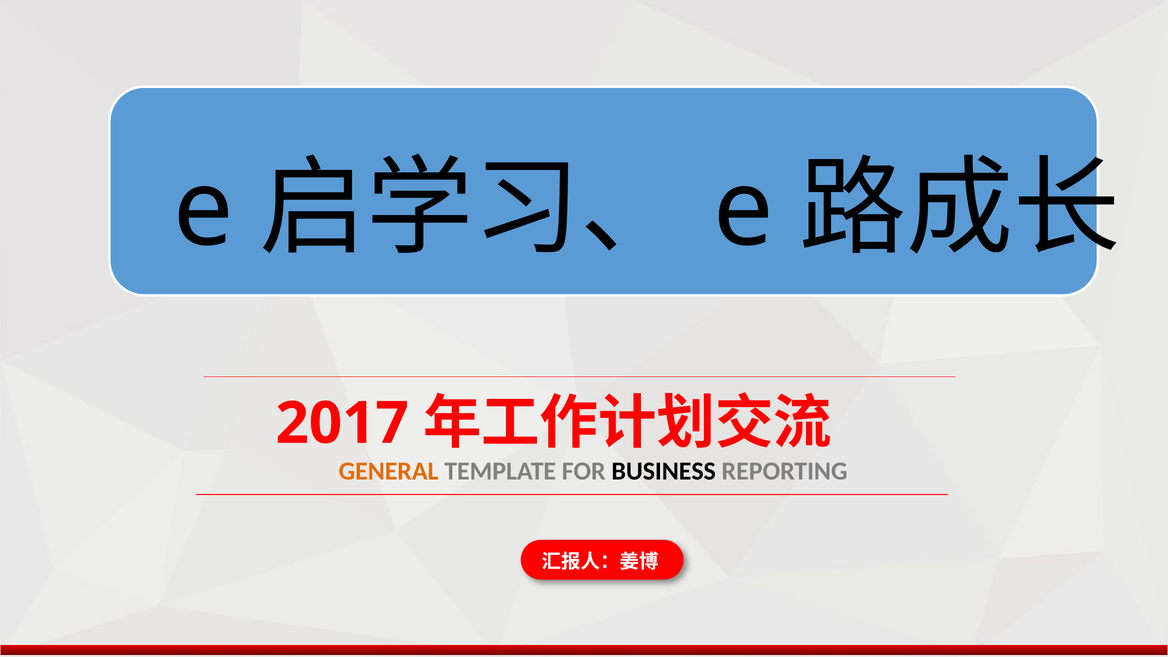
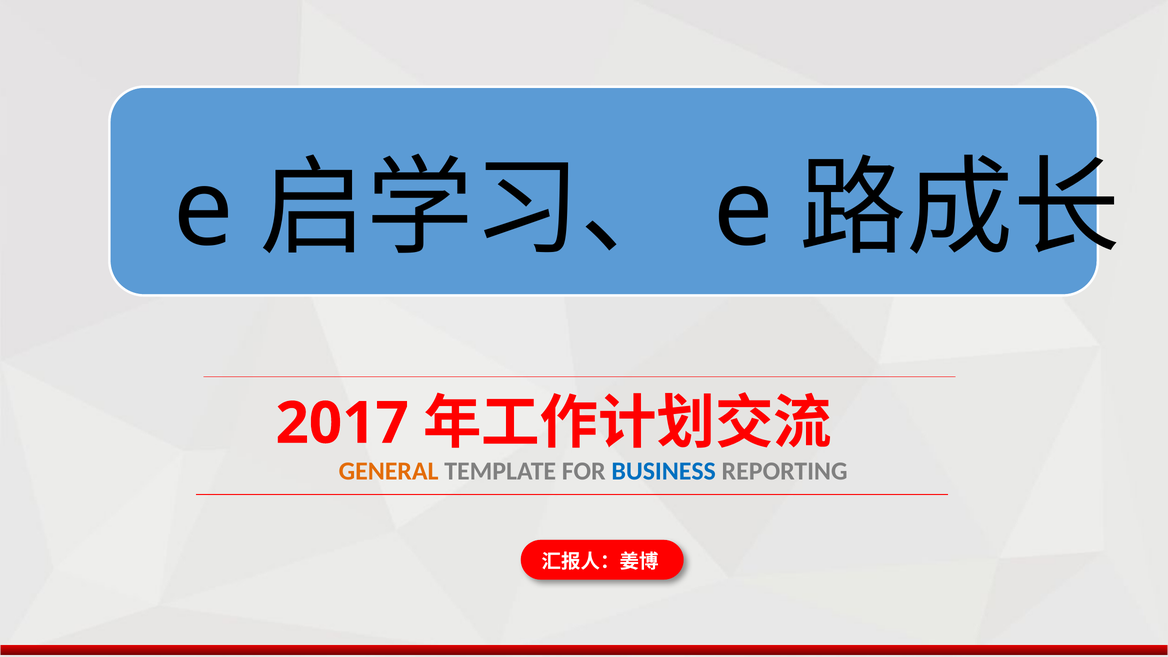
BUSINESS colour: black -> blue
